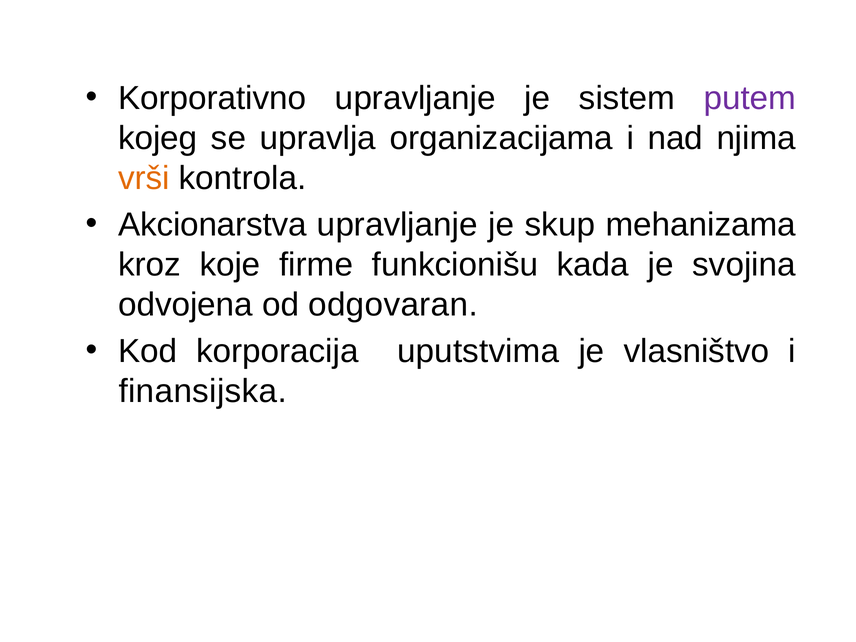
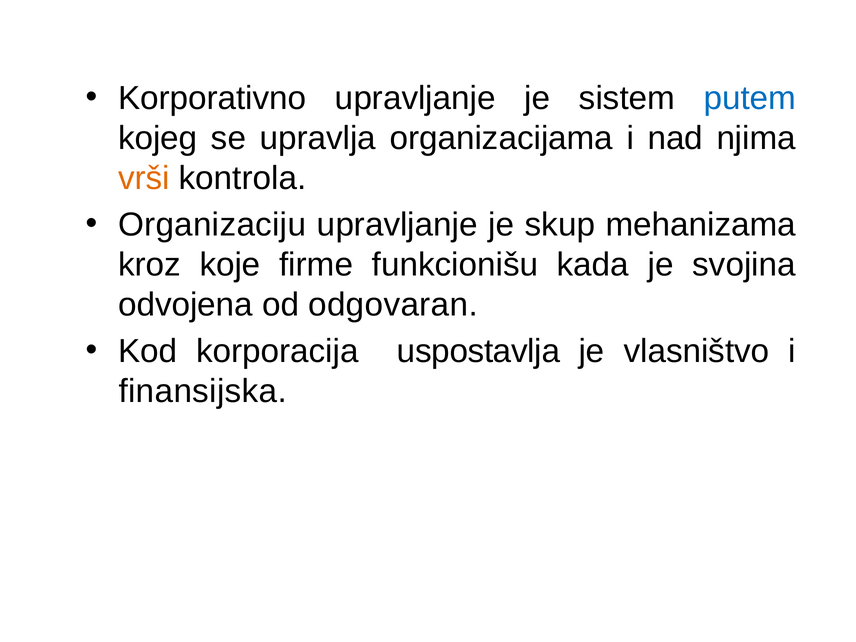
putem colour: purple -> blue
Akcionarstva: Akcionarstva -> Organizaciju
uputstvima: uputstvima -> uspostavlja
